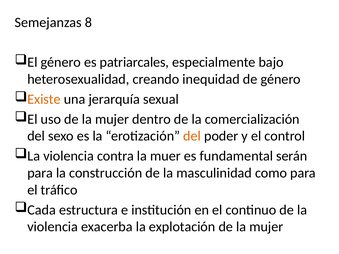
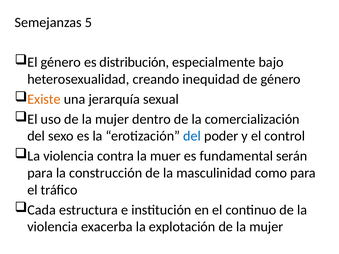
8: 8 -> 5
patriarcales: patriarcales -> distribución
del at (192, 136) colour: orange -> blue
